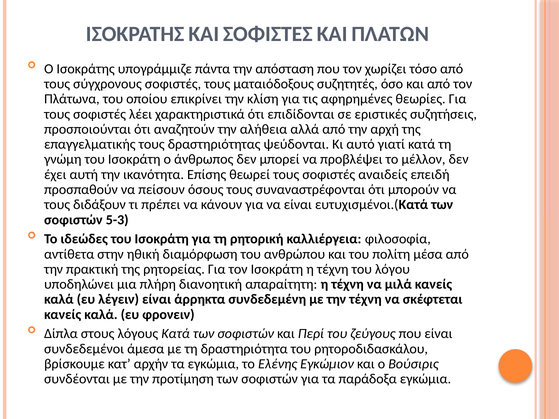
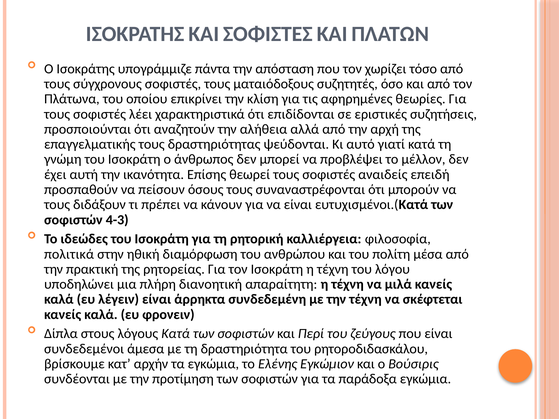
5-3: 5-3 -> 4-3
αντίθετα: αντίθετα -> πολιτικά
